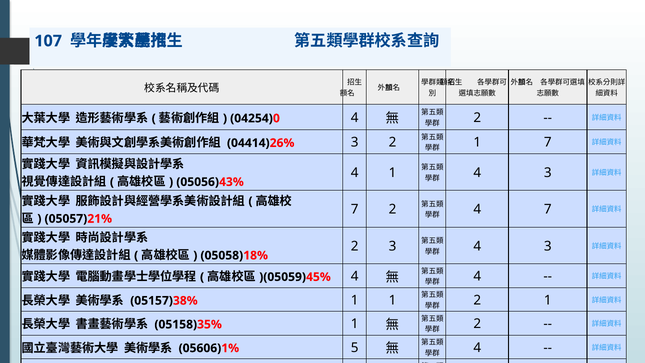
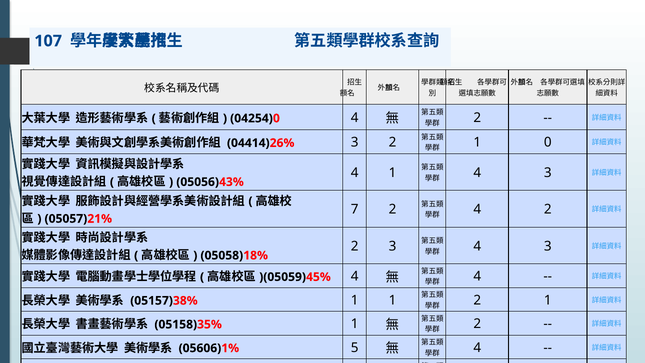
1 7: 7 -> 0
7 at (548, 209): 7 -> 2
